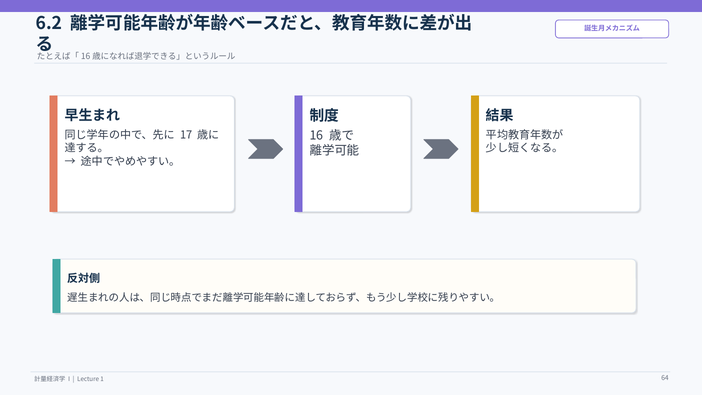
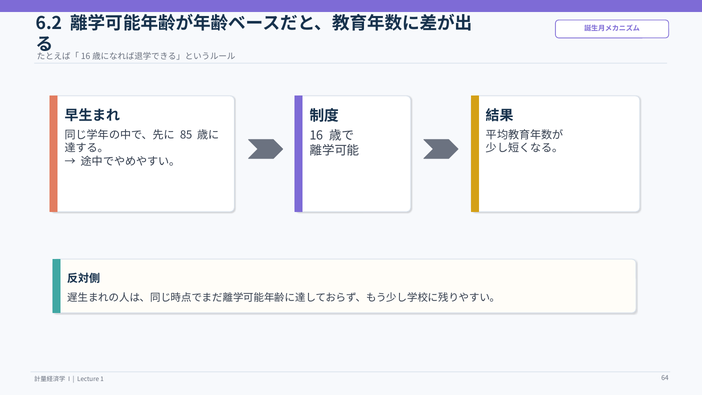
17: 17 -> 85
